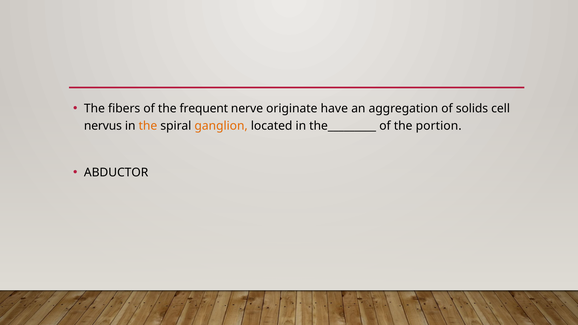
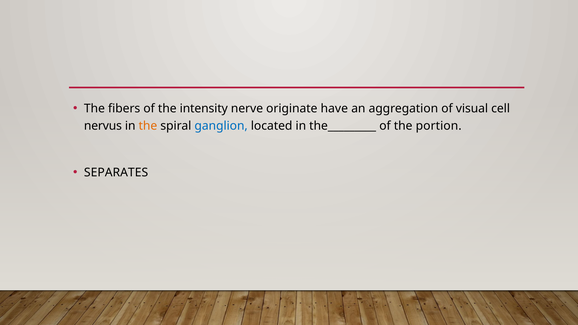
frequent: frequent -> intensity
solids: solids -> visual
ganglion colour: orange -> blue
ABDUCTOR: ABDUCTOR -> SEPARATES
